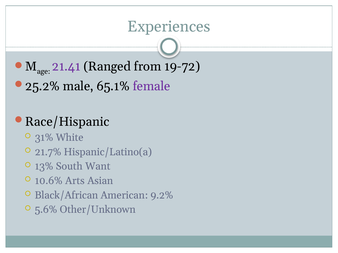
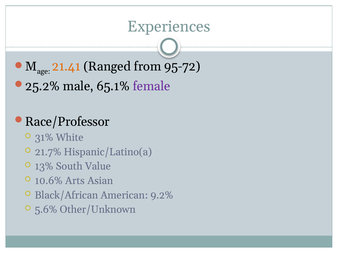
21.41 colour: purple -> orange
19-72: 19-72 -> 95-72
Race/Hispanic: Race/Hispanic -> Race/Professor
Want: Want -> Value
